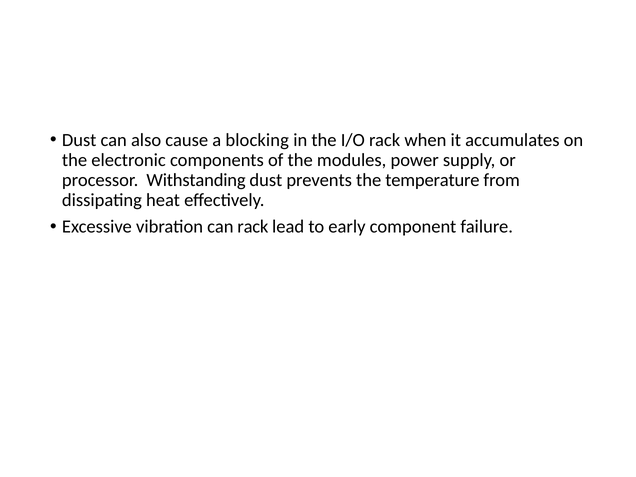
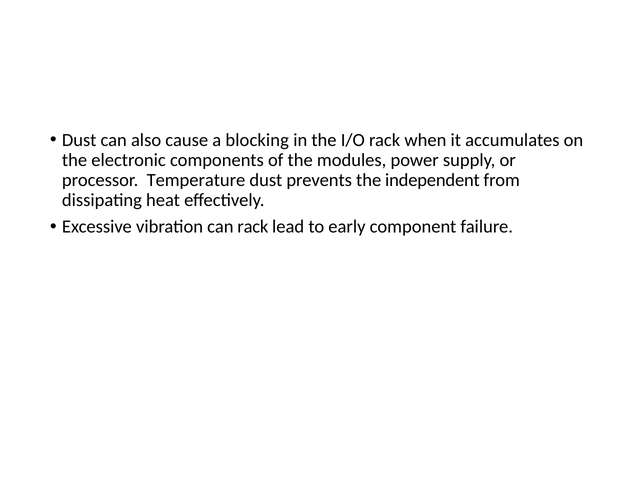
Withstanding: Withstanding -> Temperature
temperature: temperature -> independent
